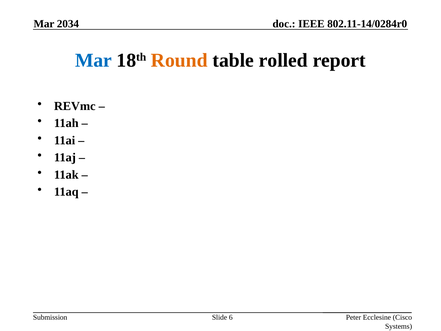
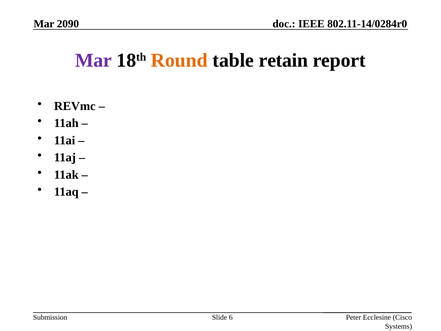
2034: 2034 -> 2090
Mar at (93, 60) colour: blue -> purple
rolled: rolled -> retain
